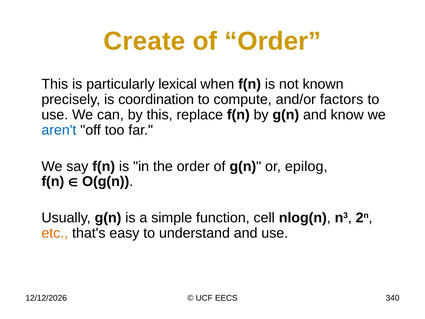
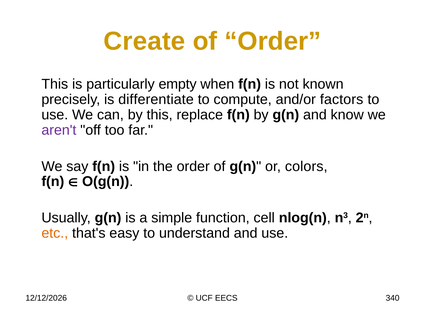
lexical: lexical -> empty
coordination: coordination -> differentiate
aren't colour: blue -> purple
epilog: epilog -> colors
